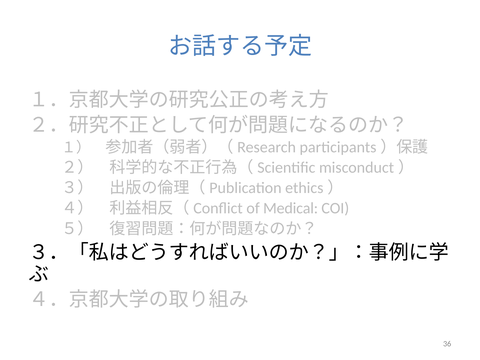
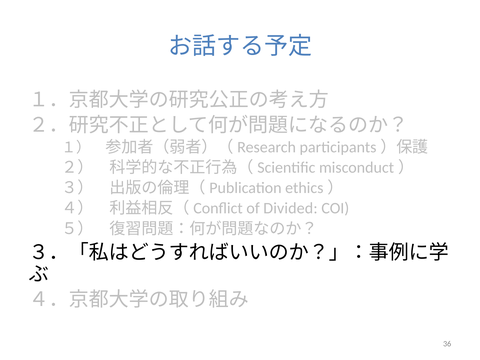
Medical: Medical -> Divided
